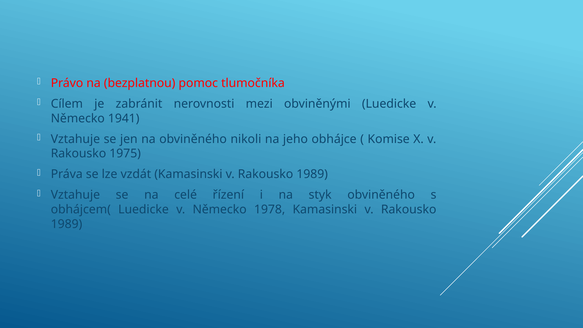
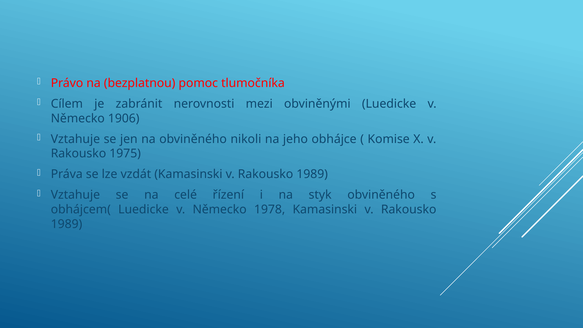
1941: 1941 -> 1906
